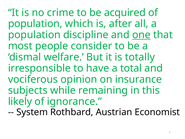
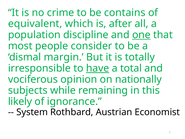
acquired: acquired -> contains
population at (35, 24): population -> equivalent
welfare: welfare -> margin
have underline: none -> present
insurance: insurance -> nationally
